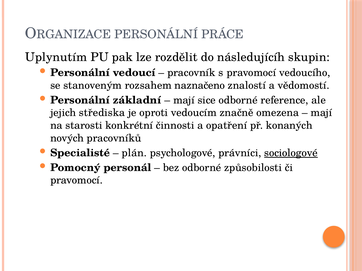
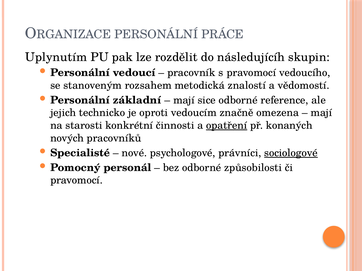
naznačeno: naznačeno -> metodická
střediska: střediska -> technicko
opatření underline: none -> present
plán: plán -> nové
